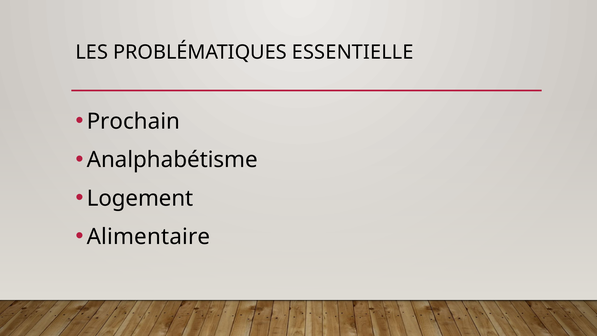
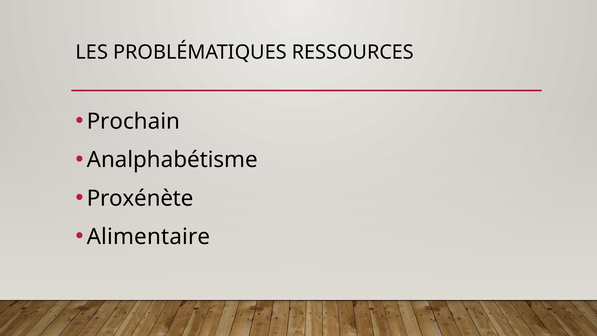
ESSENTIELLE: ESSENTIELLE -> RESSOURCES
Logement: Logement -> Proxénète
